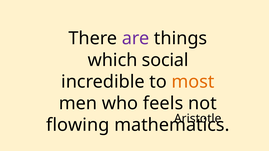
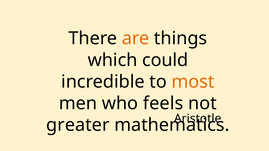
are colour: purple -> orange
social: social -> could
flowing: flowing -> greater
